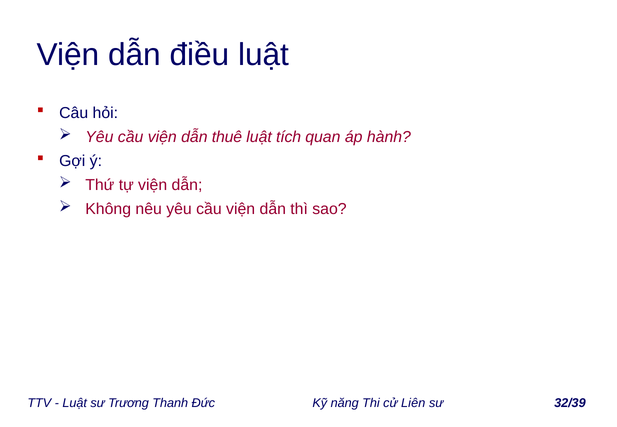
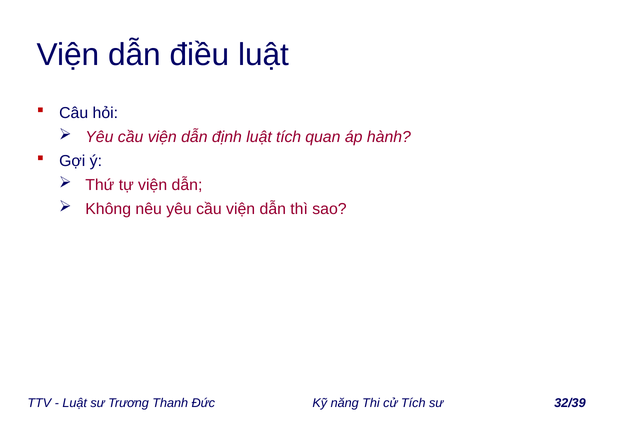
thuê: thuê -> định
Liên at (413, 403): Liên -> Tích
